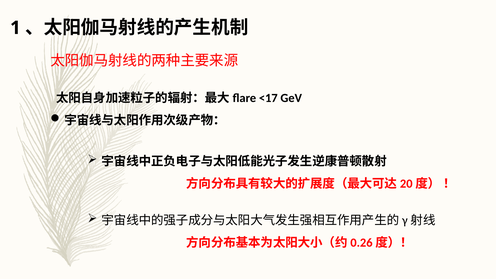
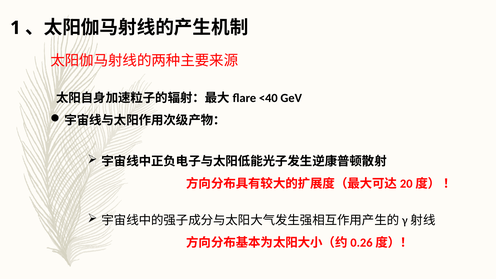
<17: <17 -> <40
